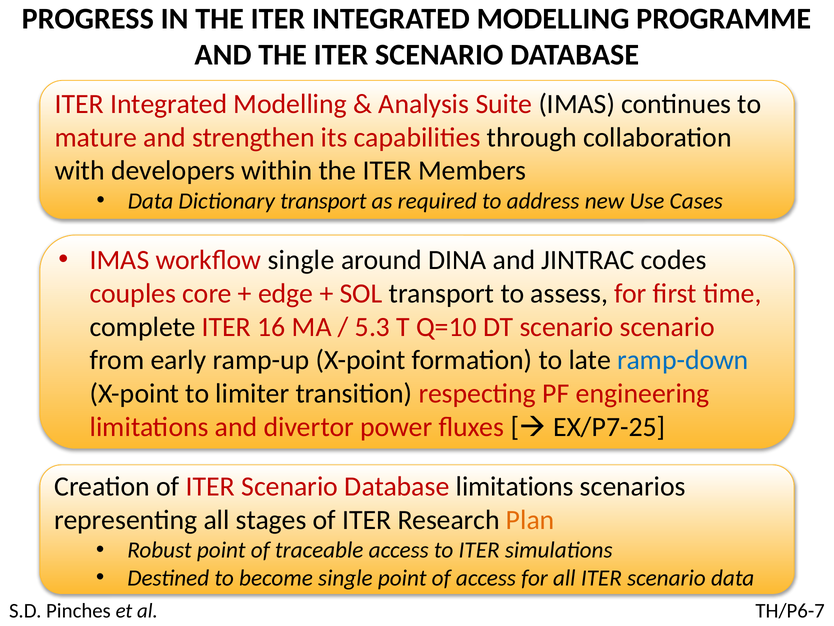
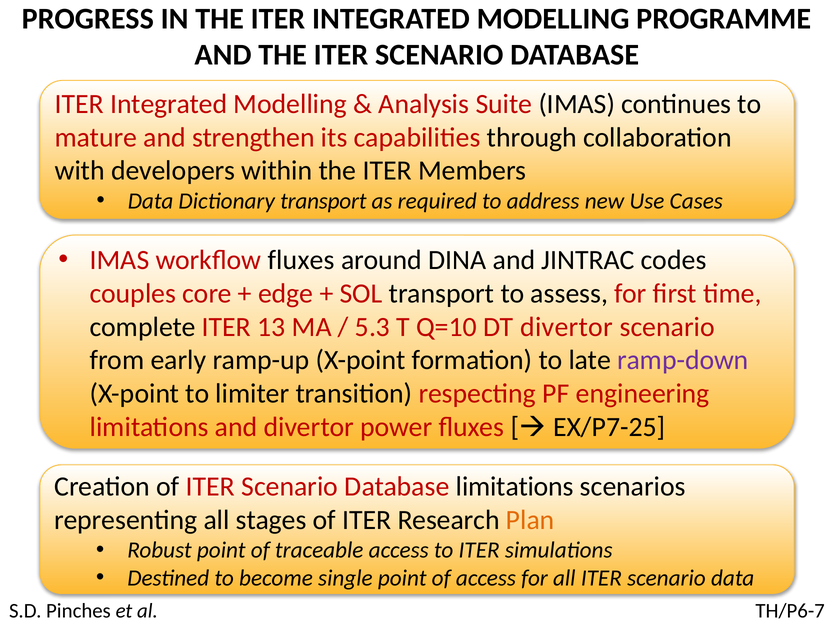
workflow single: single -> fluxes
16: 16 -> 13
DT scenario: scenario -> divertor
ramp-down colour: blue -> purple
